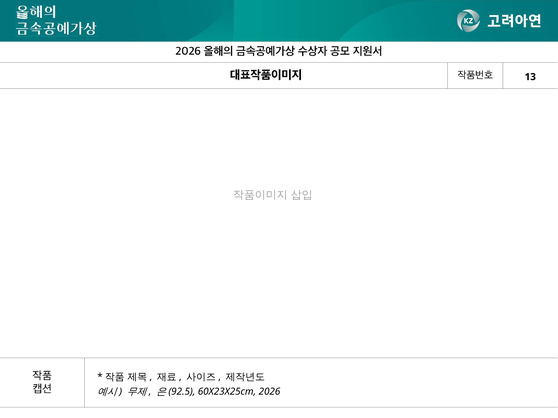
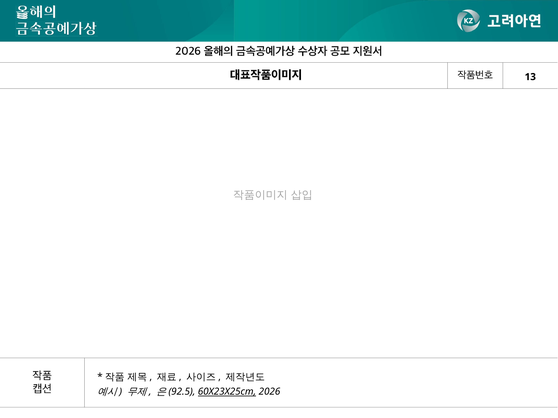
60X23X25cm underline: none -> present
